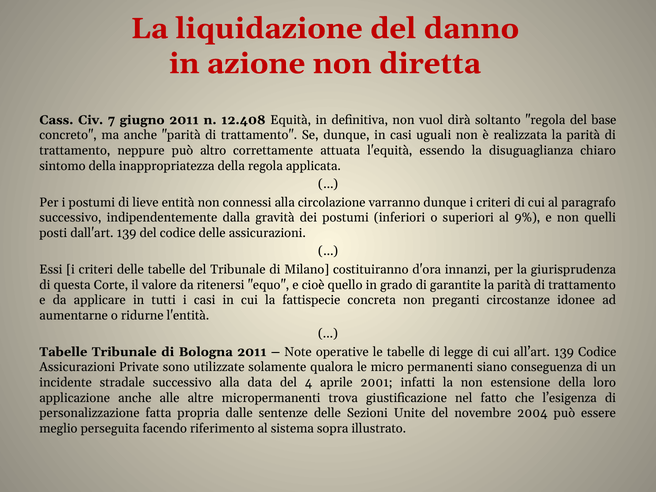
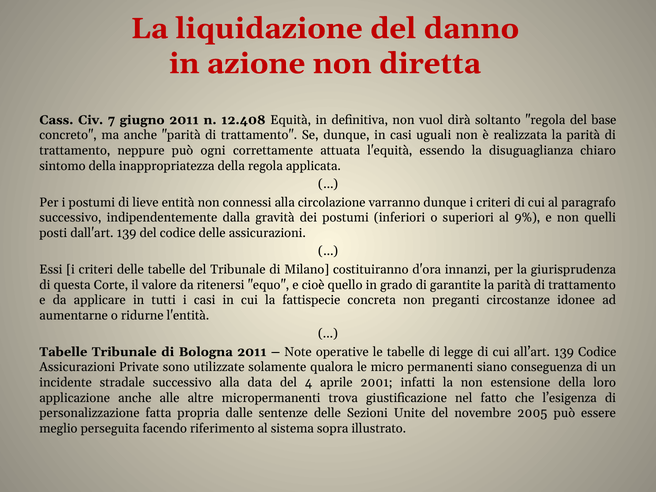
altro: altro -> ogni
2004: 2004 -> 2005
